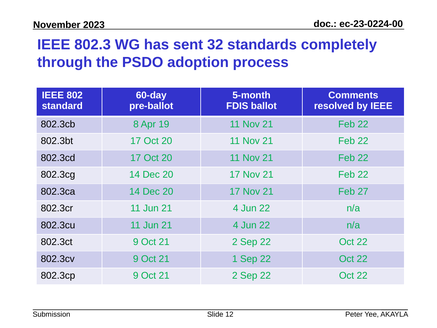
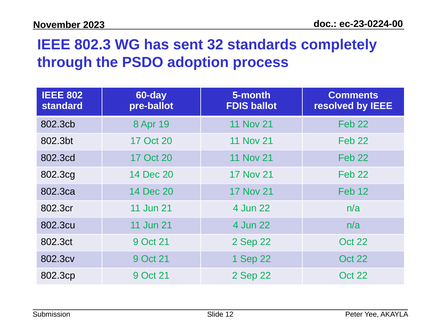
Feb 27: 27 -> 12
